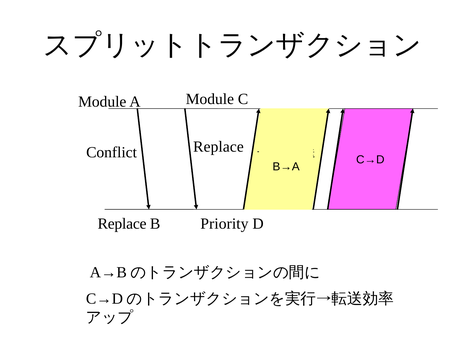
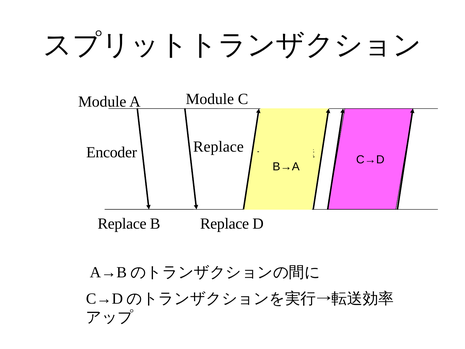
Conflict: Conflict -> Encoder
B Priority: Priority -> Replace
